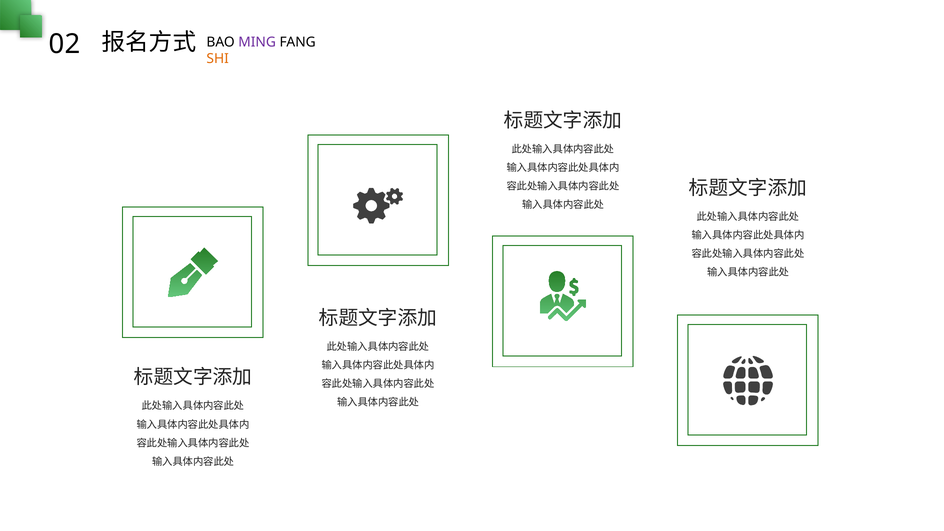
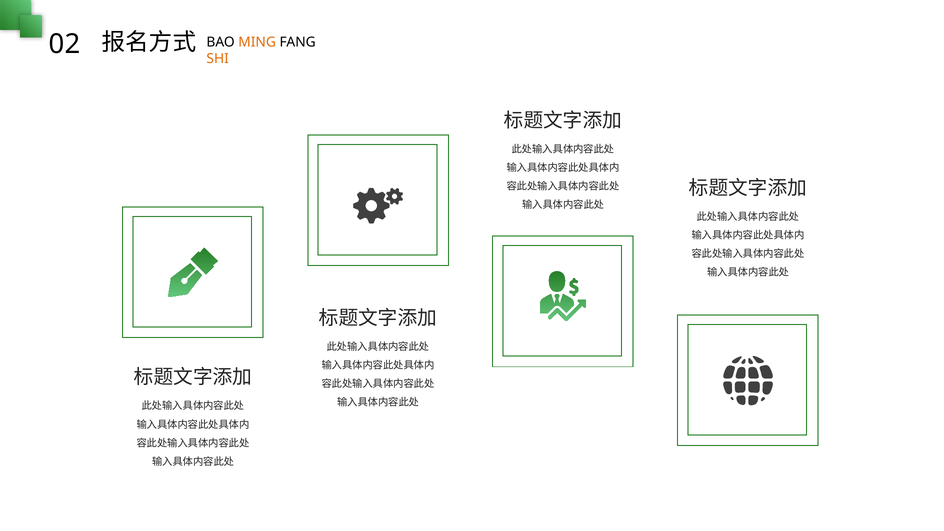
MING colour: purple -> orange
